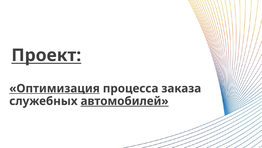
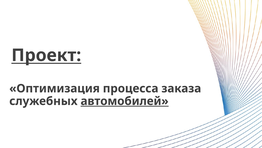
Оптимизация underline: present -> none
